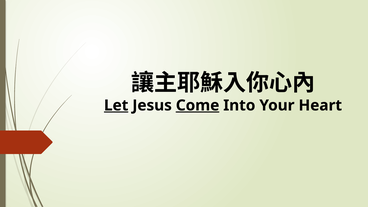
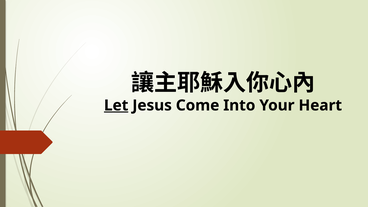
Come underline: present -> none
